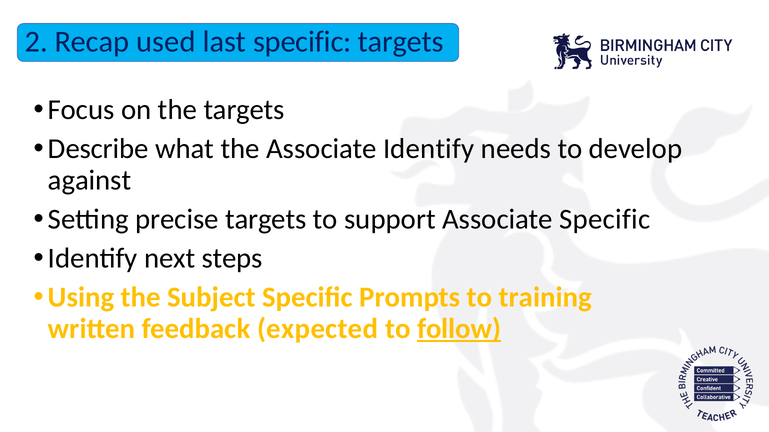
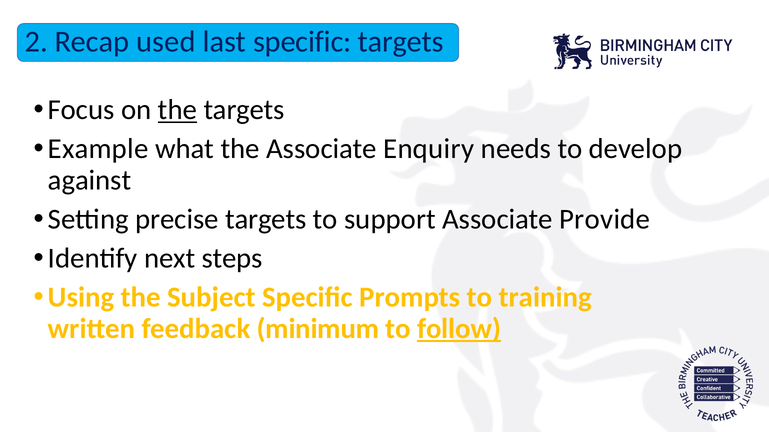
the at (177, 110) underline: none -> present
Describe: Describe -> Example
Associate Identify: Identify -> Enquiry
Associate Specific: Specific -> Provide
expected: expected -> minimum
